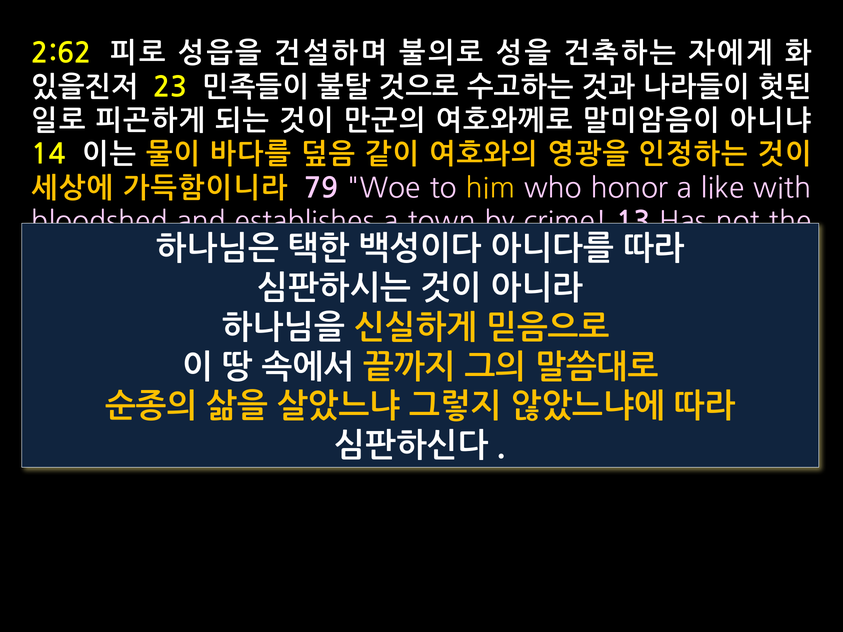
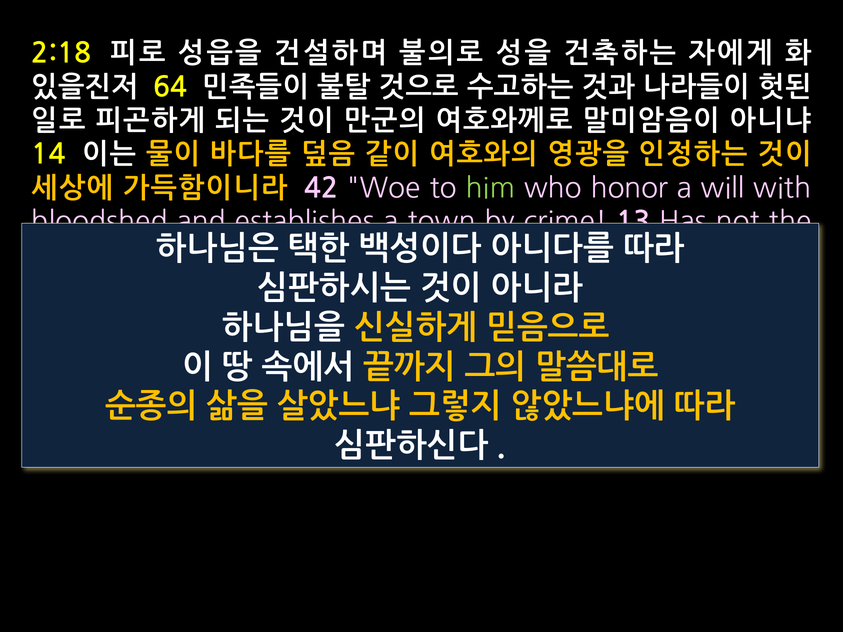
2:62: 2:62 -> 2:18
23: 23 -> 64
79: 79 -> 42
him colour: yellow -> light green
a like: like -> will
